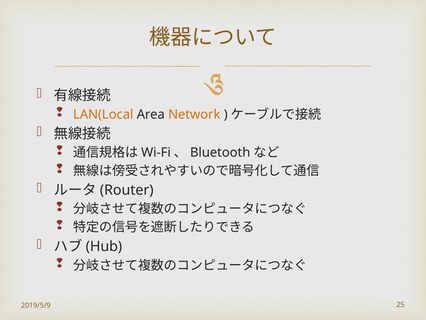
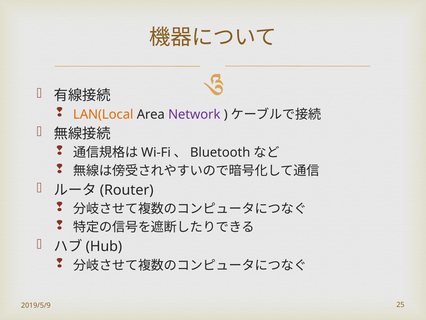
Network colour: orange -> purple
